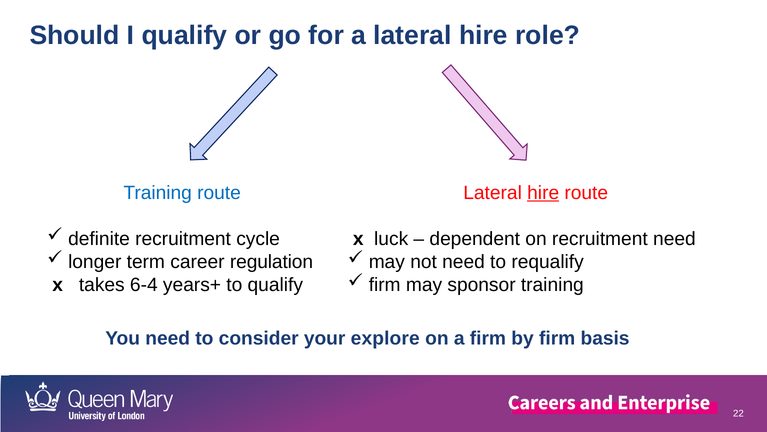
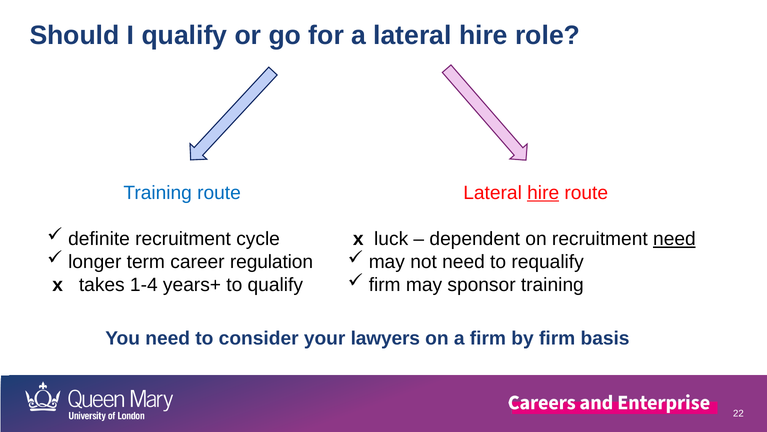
need at (674, 239) underline: none -> present
6-4: 6-4 -> 1-4
explore: explore -> lawyers
